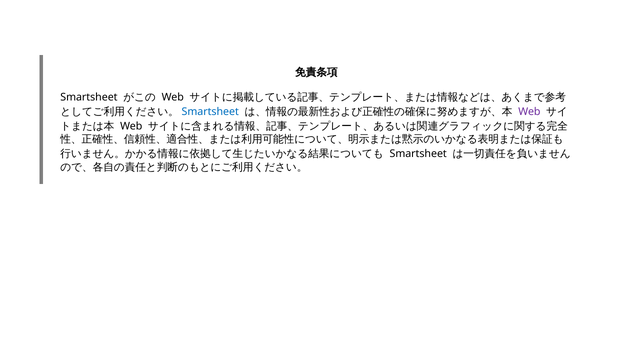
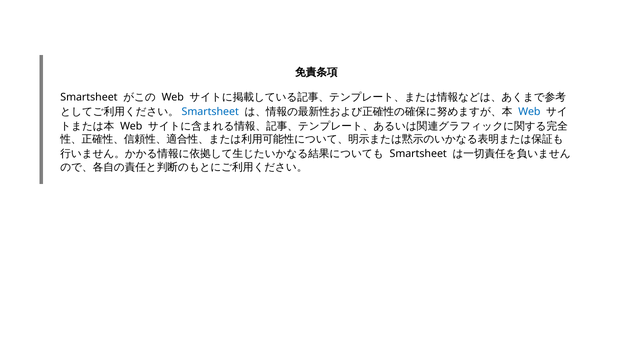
Web at (529, 112) colour: purple -> blue
